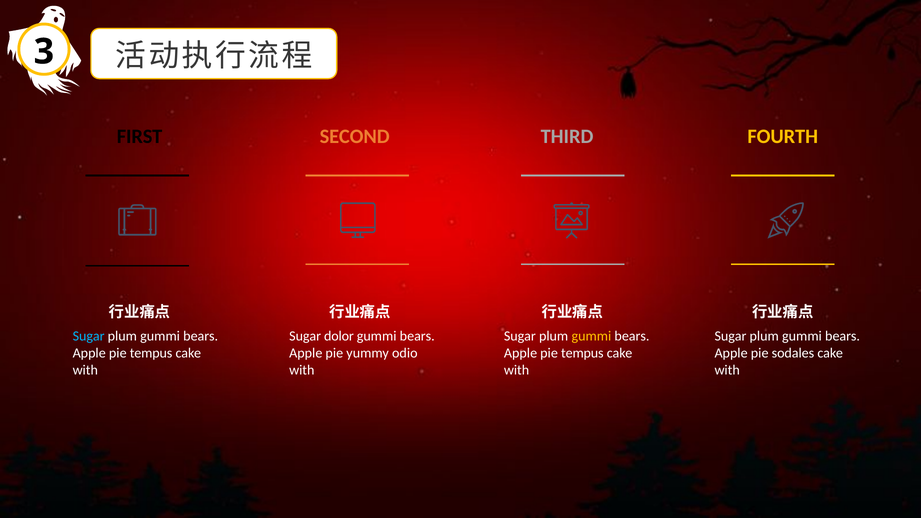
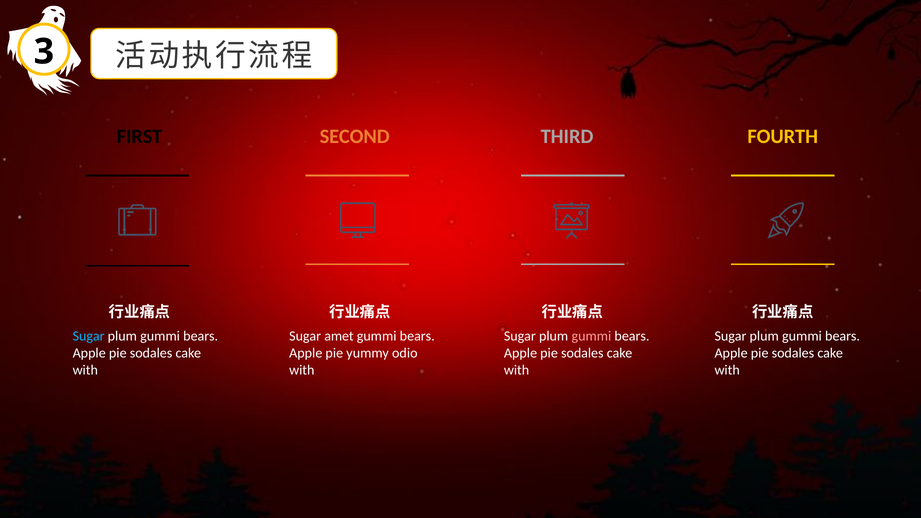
dolor: dolor -> amet
gummi at (591, 336) colour: yellow -> pink
tempus at (151, 353): tempus -> sodales
tempus at (582, 353): tempus -> sodales
